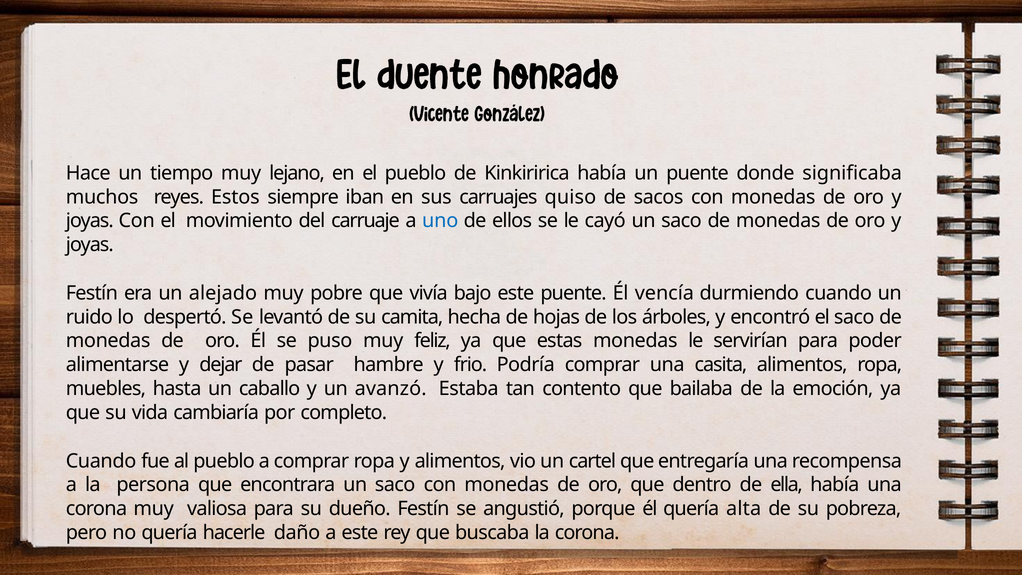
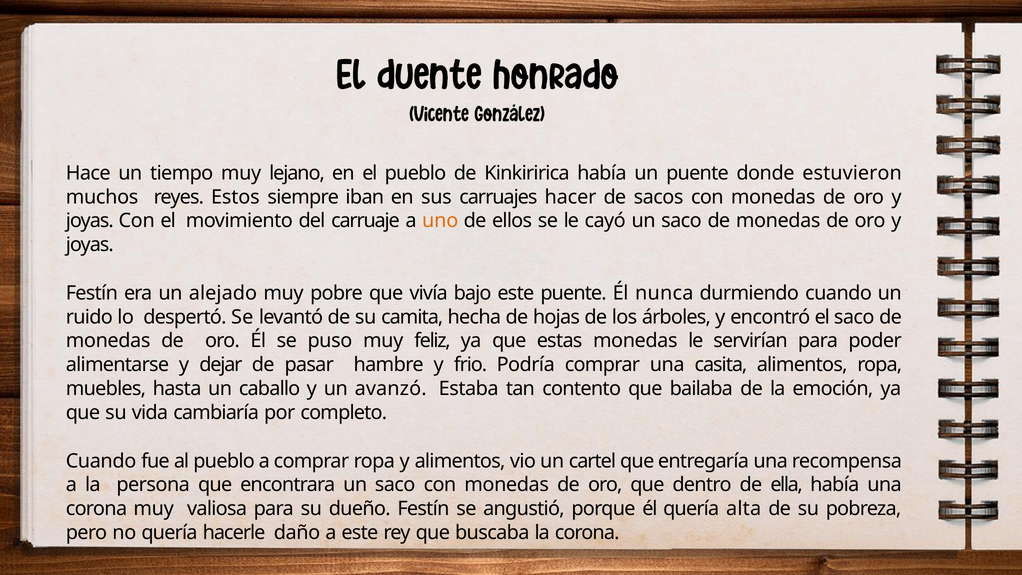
significaba: significaba -> estuvieron
quiso: quiso -> hacer
uno colour: blue -> orange
vencía: vencía -> nunca
